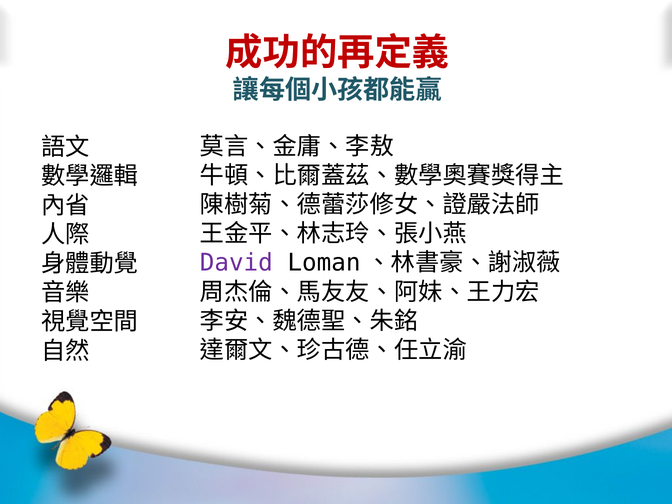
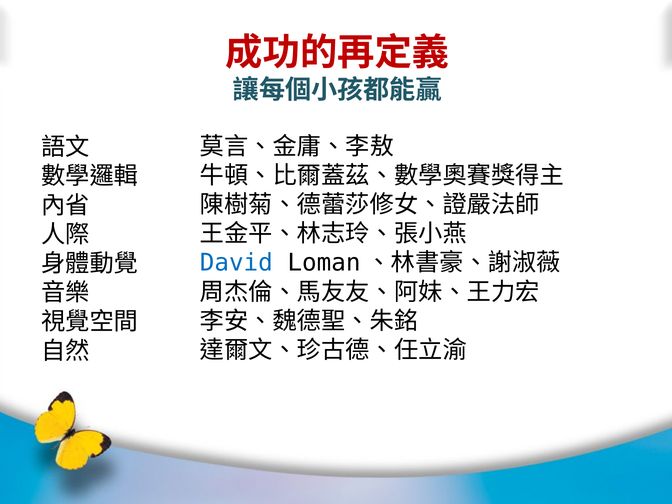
David colour: purple -> blue
